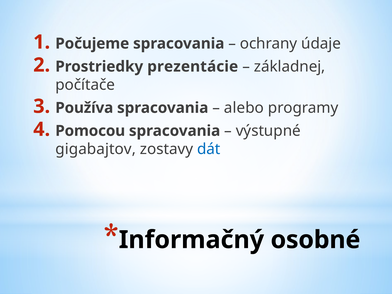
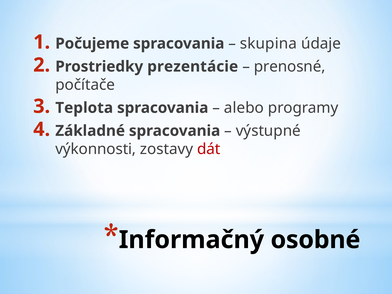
ochrany: ochrany -> skupina
základnej: základnej -> prenosné
Používa: Používa -> Teplota
Pomocou: Pomocou -> Základné
gigabajtov: gigabajtov -> výkonnosti
dát colour: blue -> red
